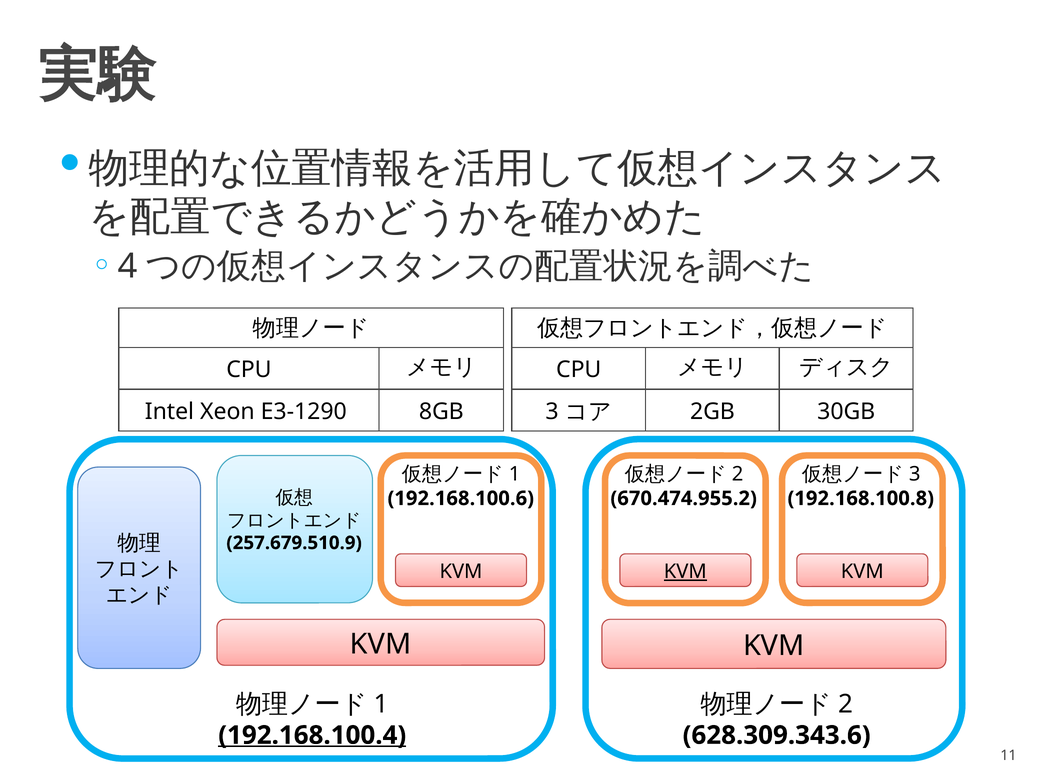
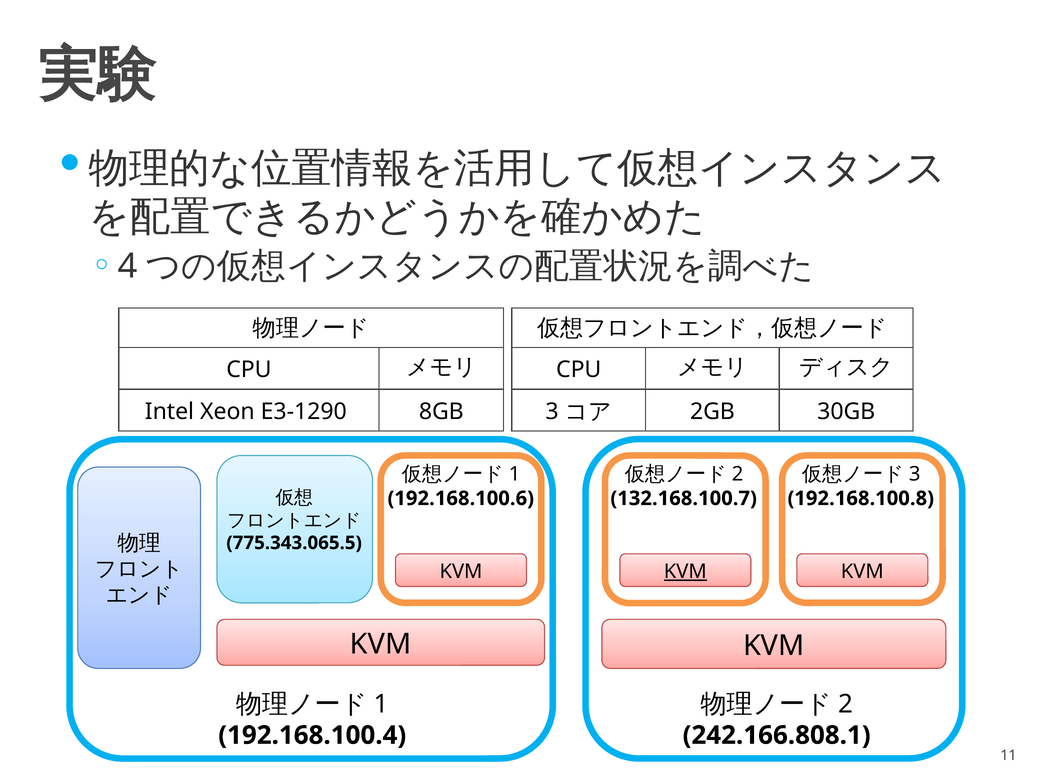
670.474.955.2: 670.474.955.2 -> 132.168.100.7
257.679.510.9: 257.679.510.9 -> 775.343.065.5
192.168.100.4 underline: present -> none
628.309.343.6: 628.309.343.6 -> 242.166.808.1
